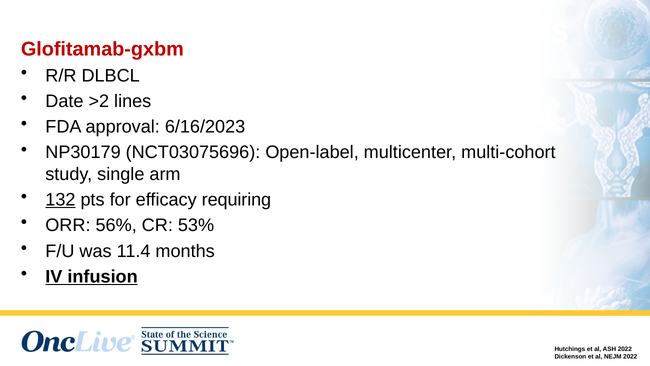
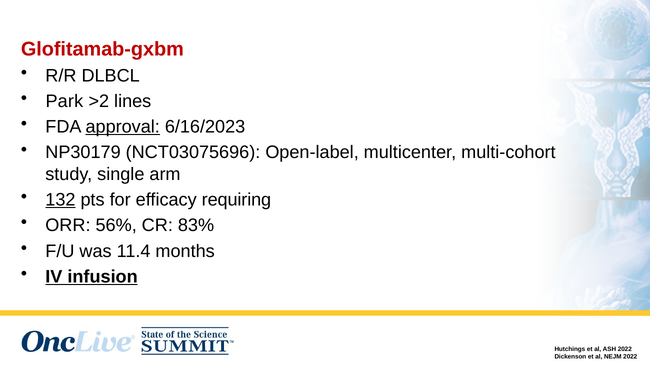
Date: Date -> Park
approval underline: none -> present
53%: 53% -> 83%
